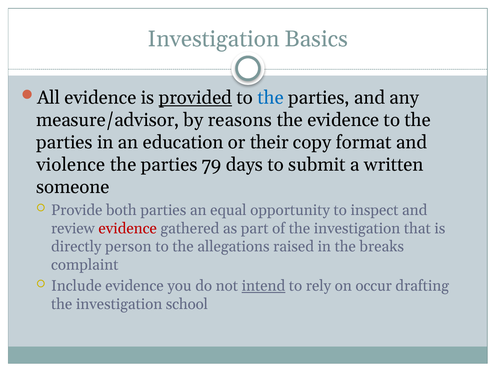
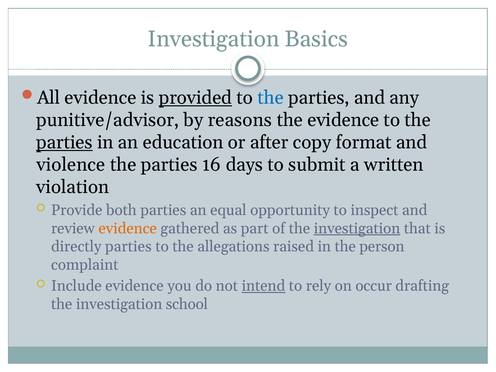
measure/advisor: measure/advisor -> punitive/advisor
parties at (64, 142) underline: none -> present
their: their -> after
79: 79 -> 16
someone: someone -> violation
evidence at (128, 228) colour: red -> orange
investigation at (357, 228) underline: none -> present
directly person: person -> parties
breaks: breaks -> person
